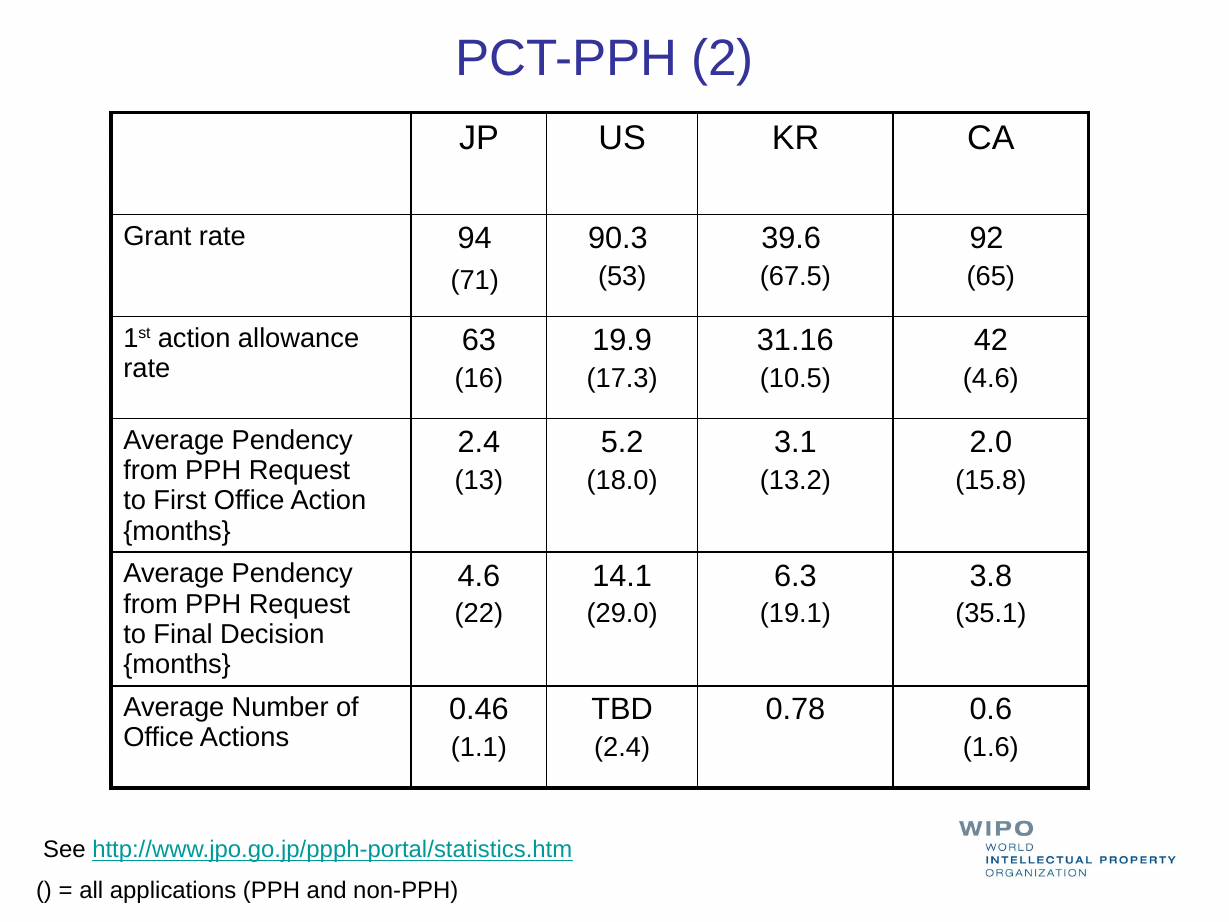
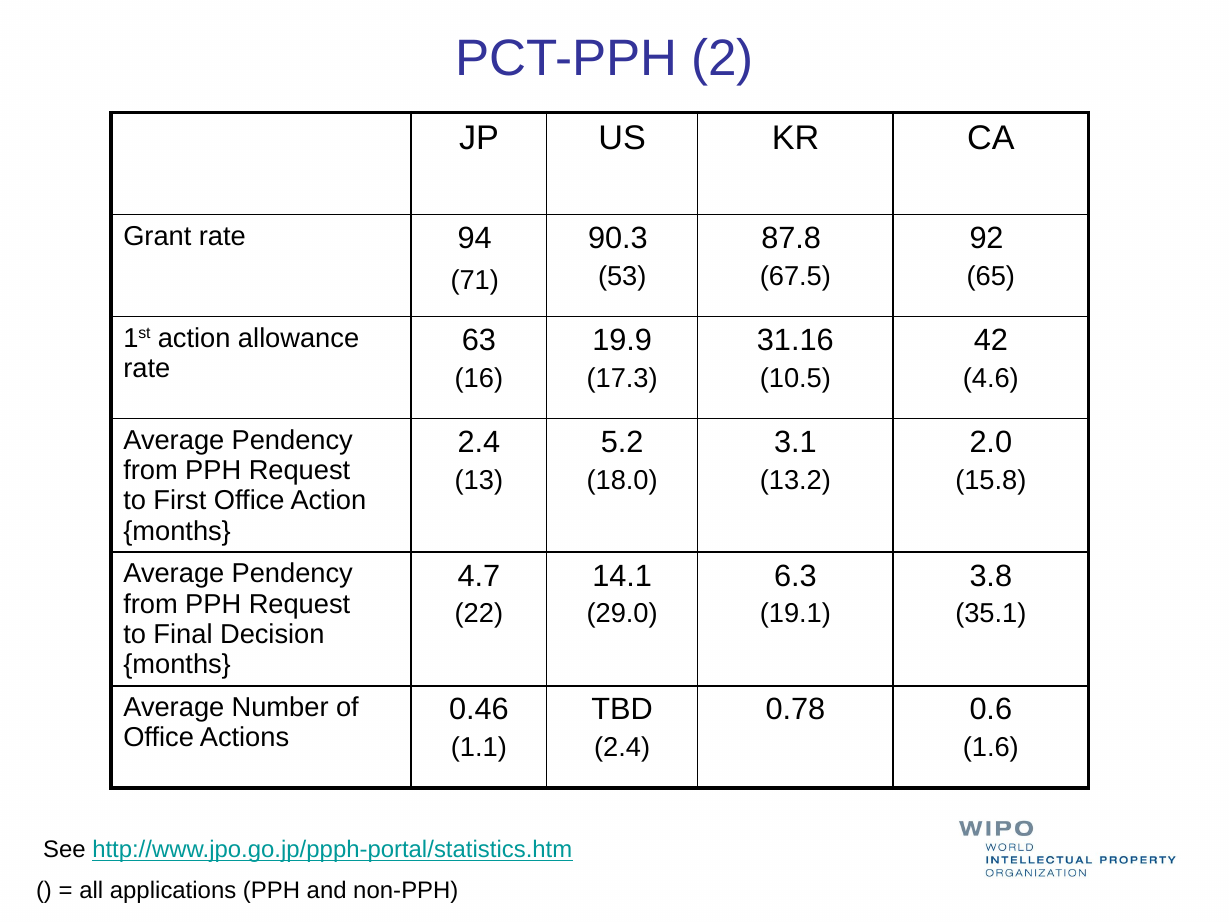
39.6: 39.6 -> 87.8
4.6 at (479, 576): 4.6 -> 4.7
